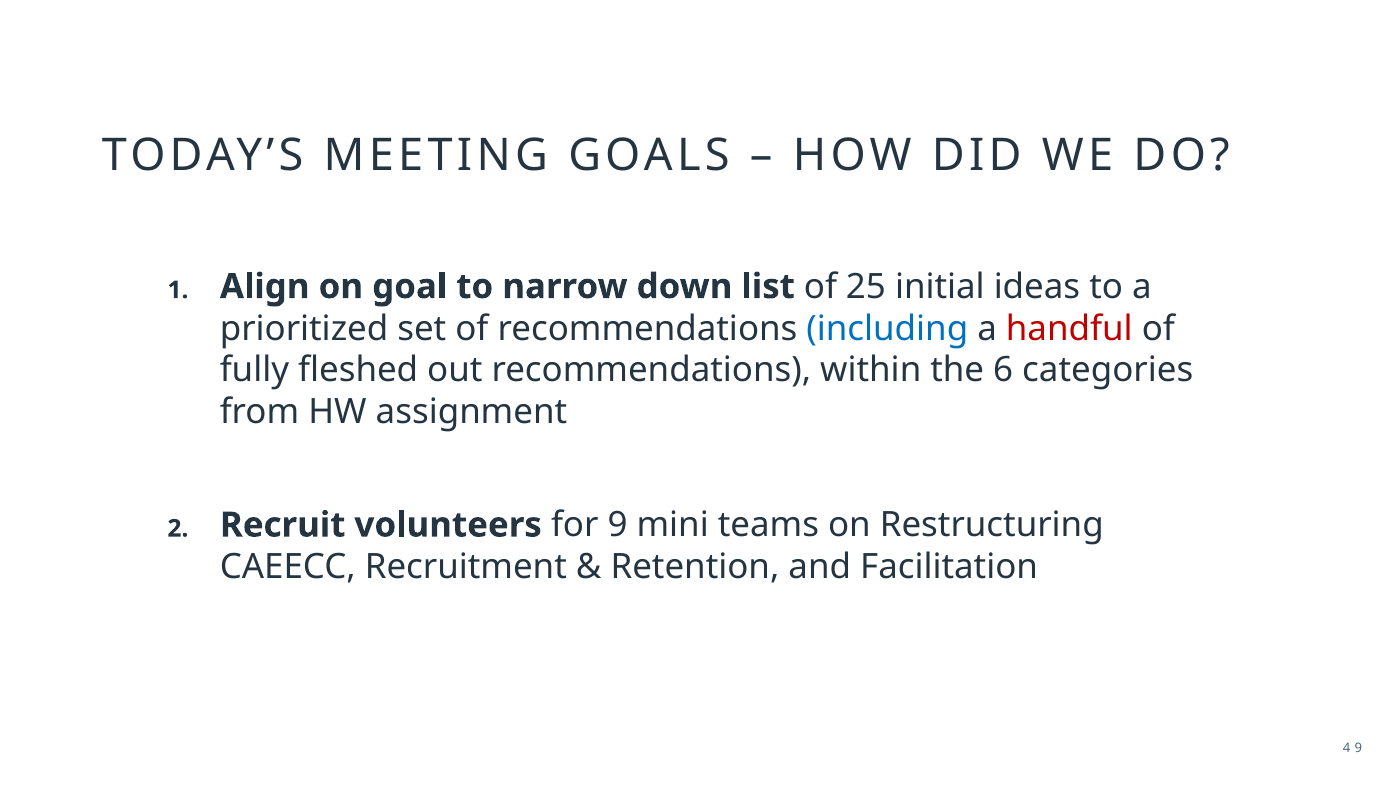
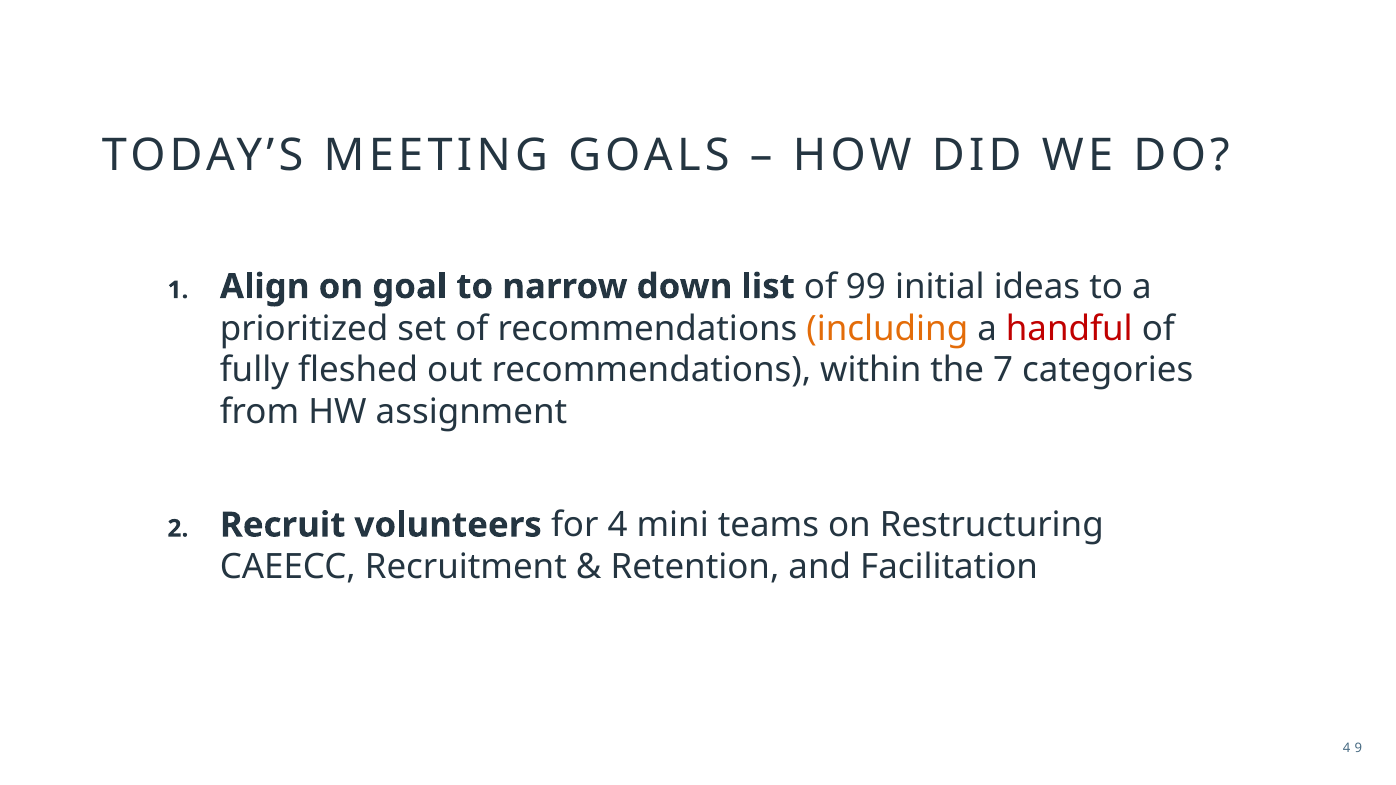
25: 25 -> 99
including colour: blue -> orange
6: 6 -> 7
for 9: 9 -> 4
